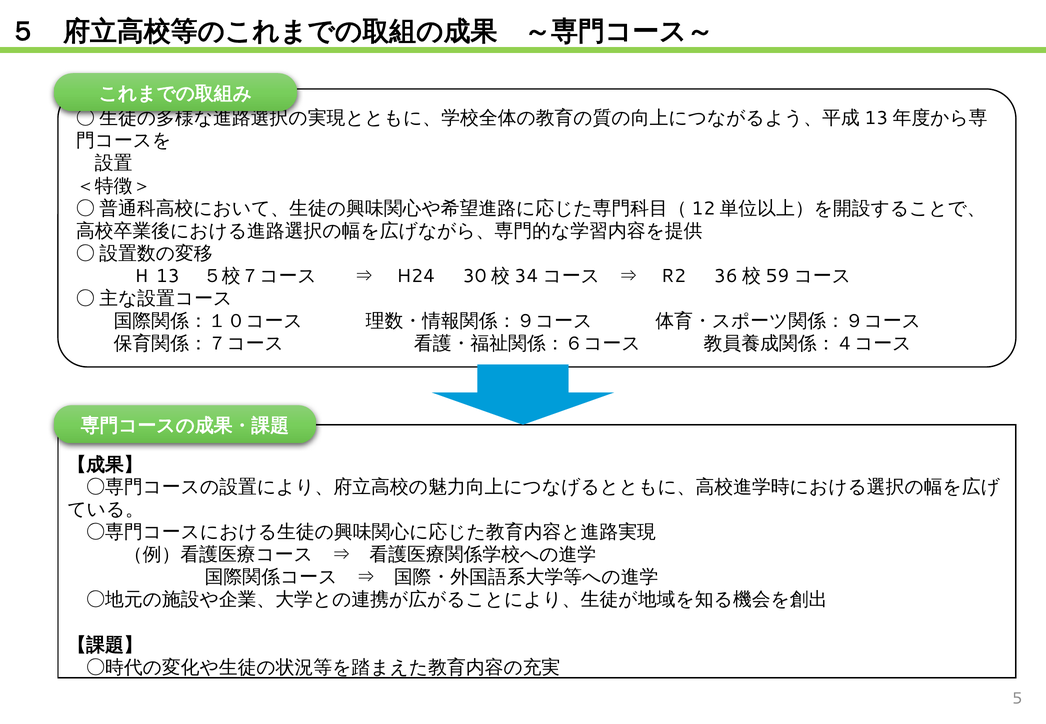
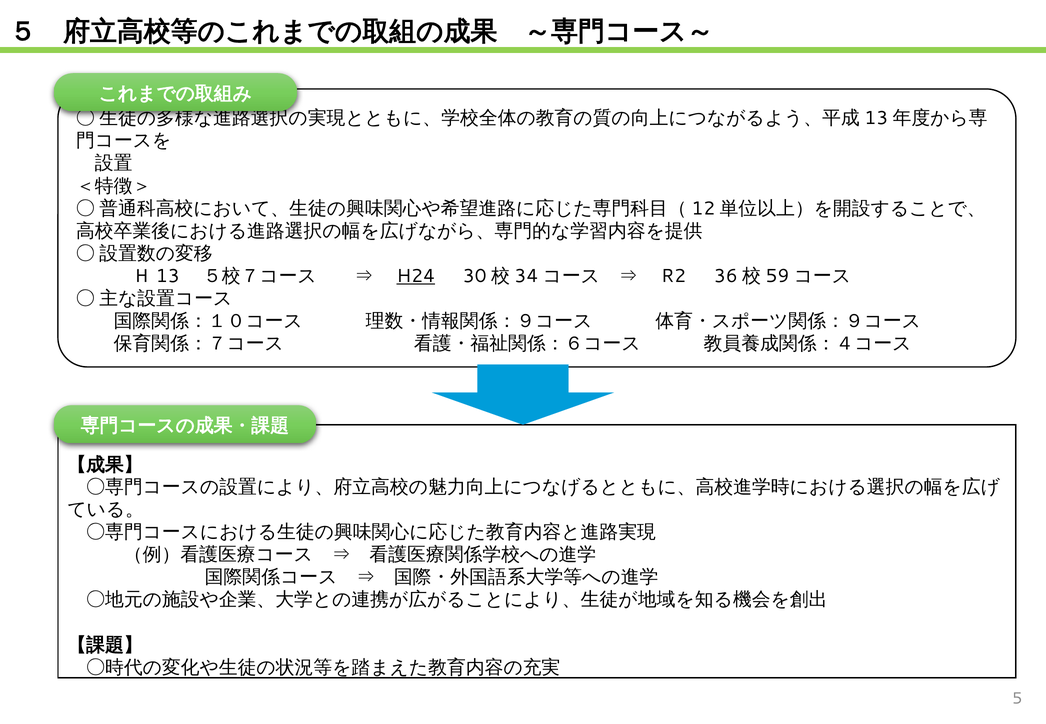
H24 underline: none -> present
